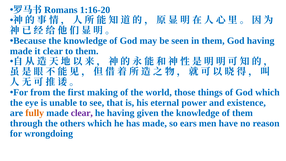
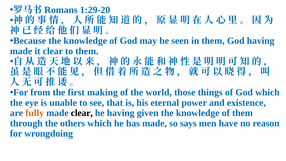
1:16-20: 1:16-20 -> 1:29-20
clear at (82, 113) colour: purple -> black
ears: ears -> says
